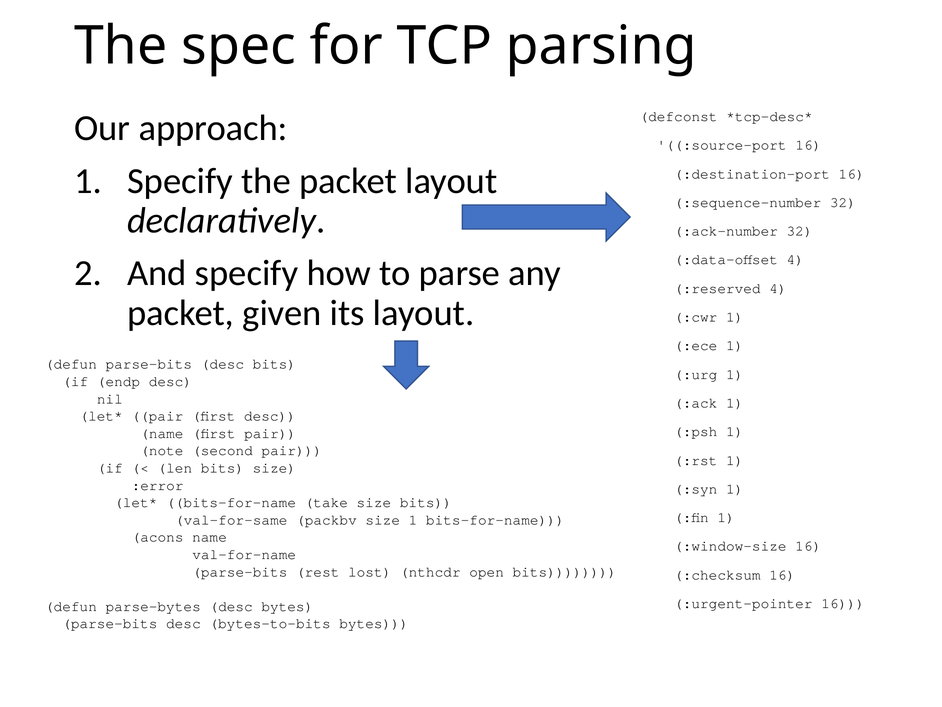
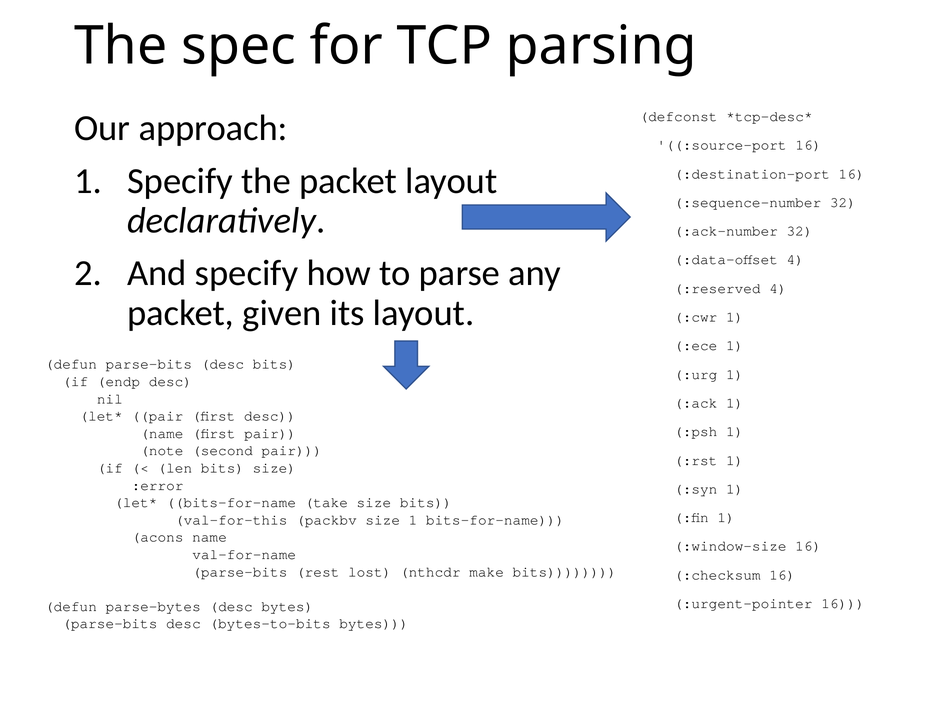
val-for-same: val-for-same -> val-for-this
open: open -> make
